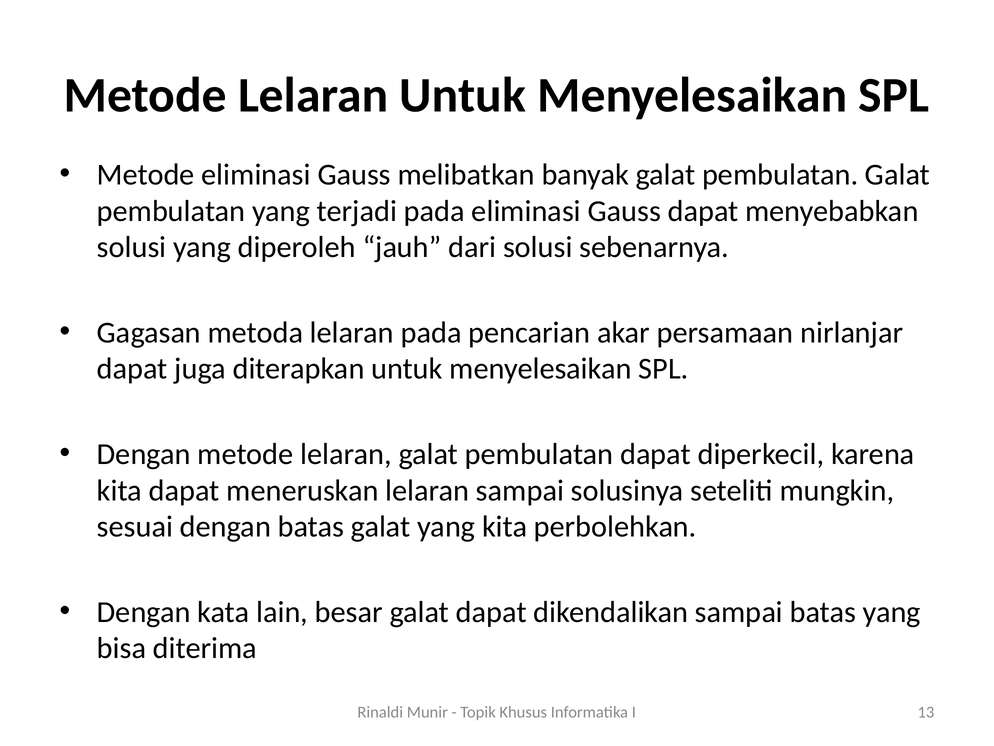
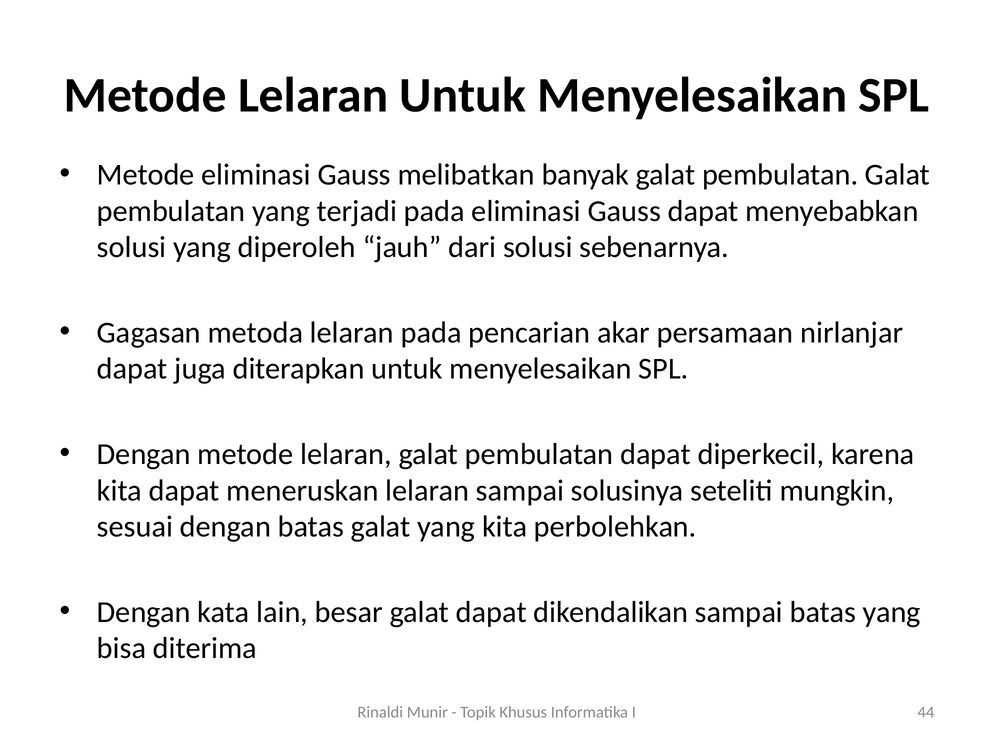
13: 13 -> 44
